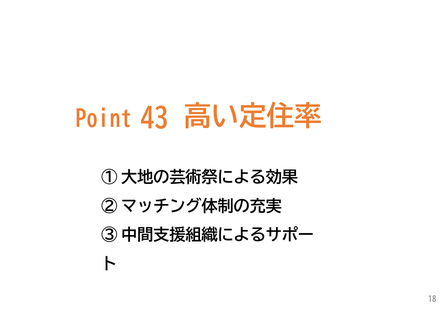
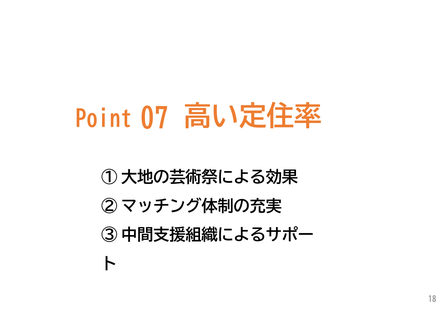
43: 43 -> 07
